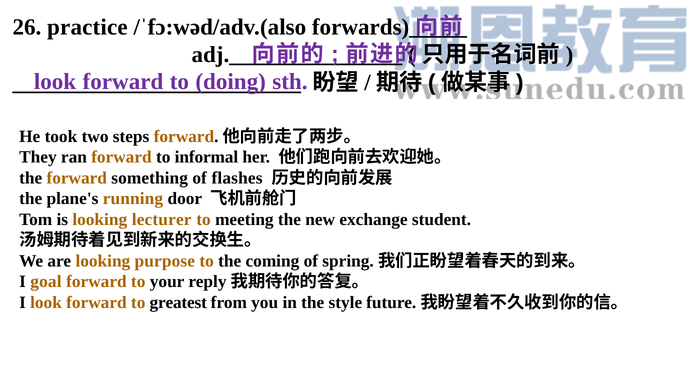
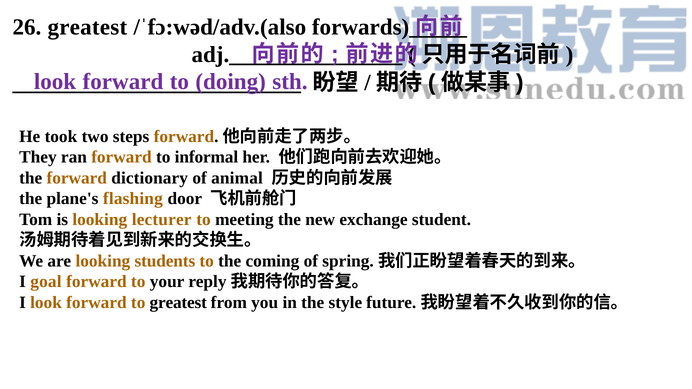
26 practice: practice -> greatest
something: something -> dictionary
flashes: flashes -> animal
running: running -> flashing
purpose: purpose -> students
